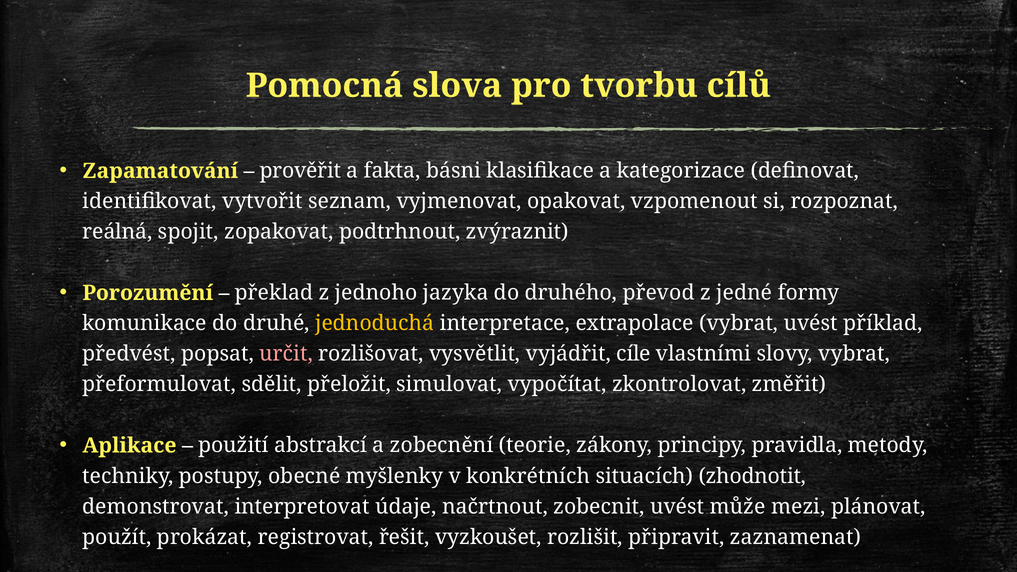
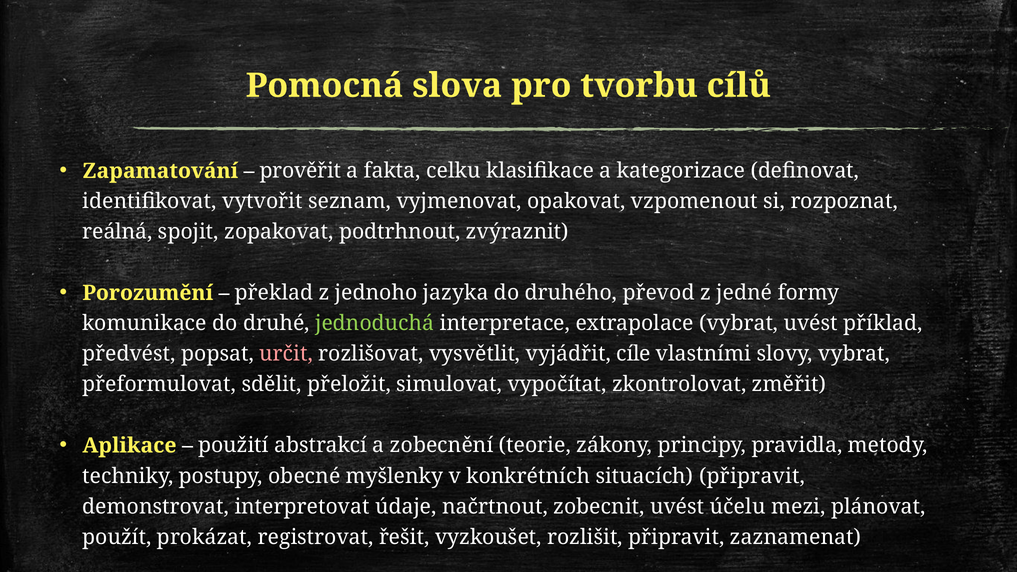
básni: básni -> celku
jednoduchá colour: yellow -> light green
situacích zhodnotit: zhodnotit -> připravit
může: může -> účelu
